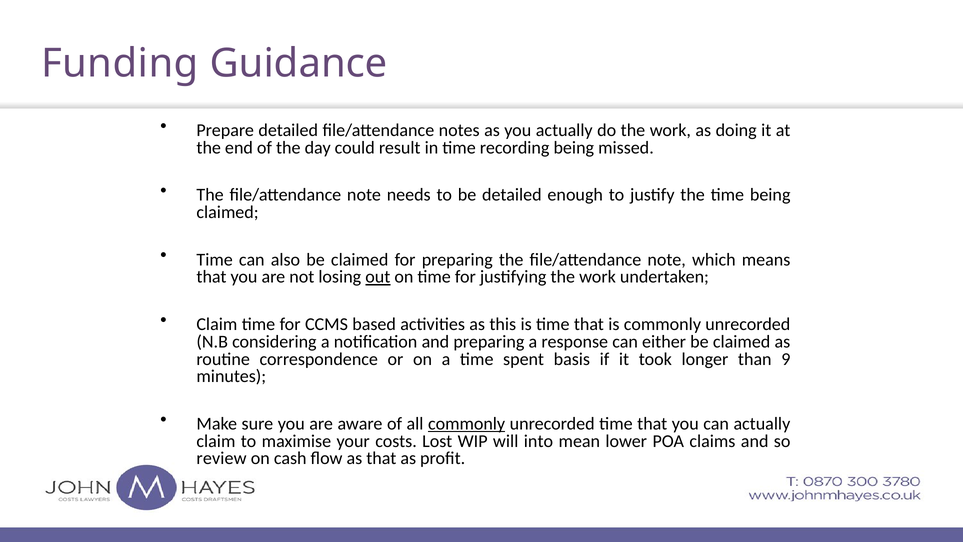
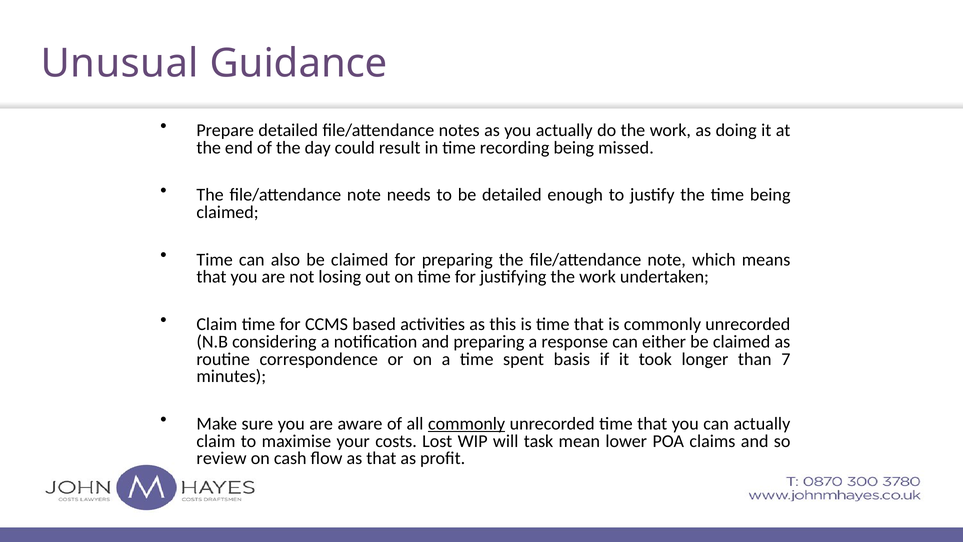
Funding: Funding -> Unusual
out underline: present -> none
9: 9 -> 7
into: into -> task
